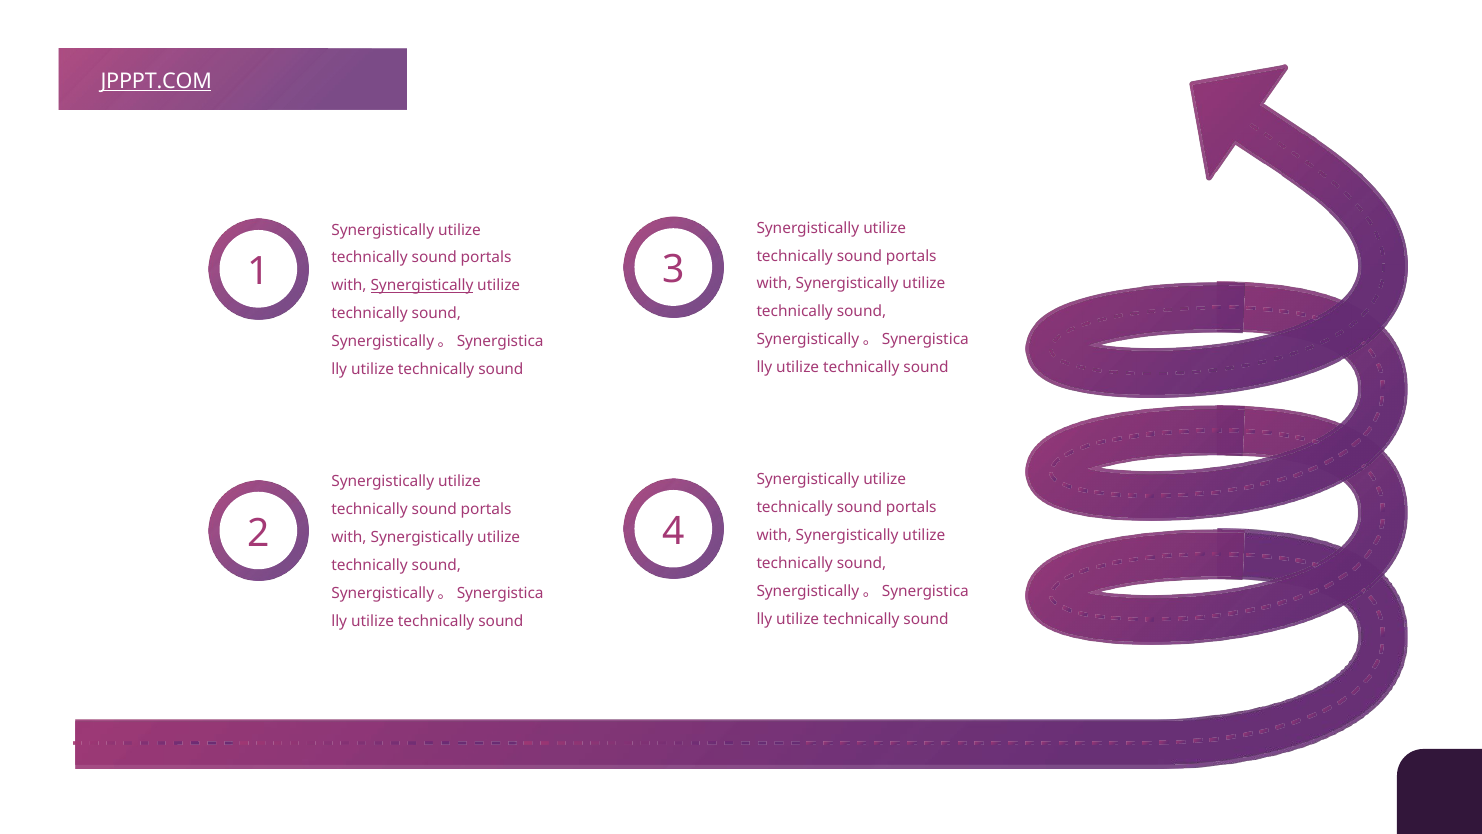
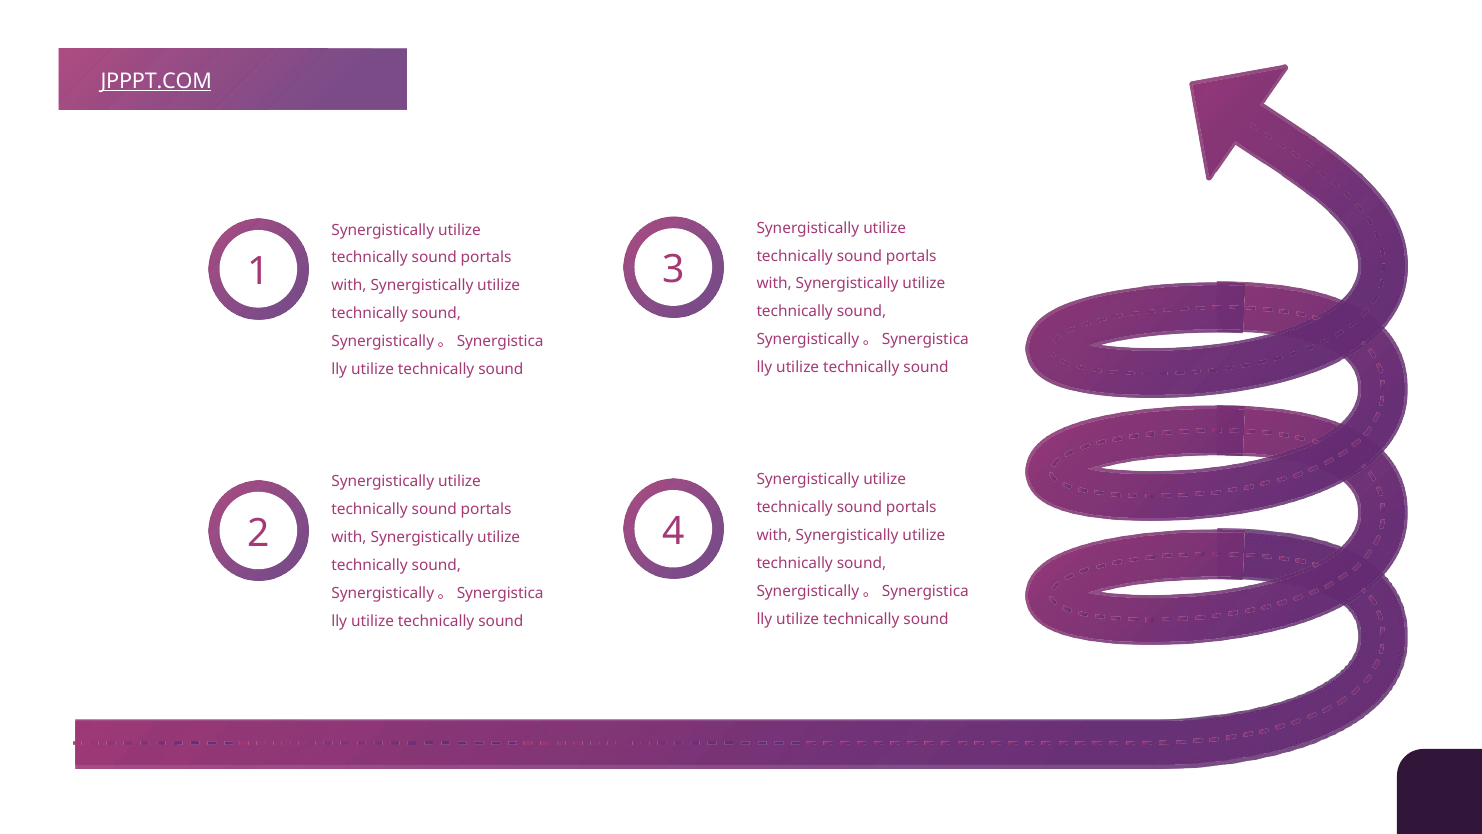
Synergistically at (422, 286) underline: present -> none
